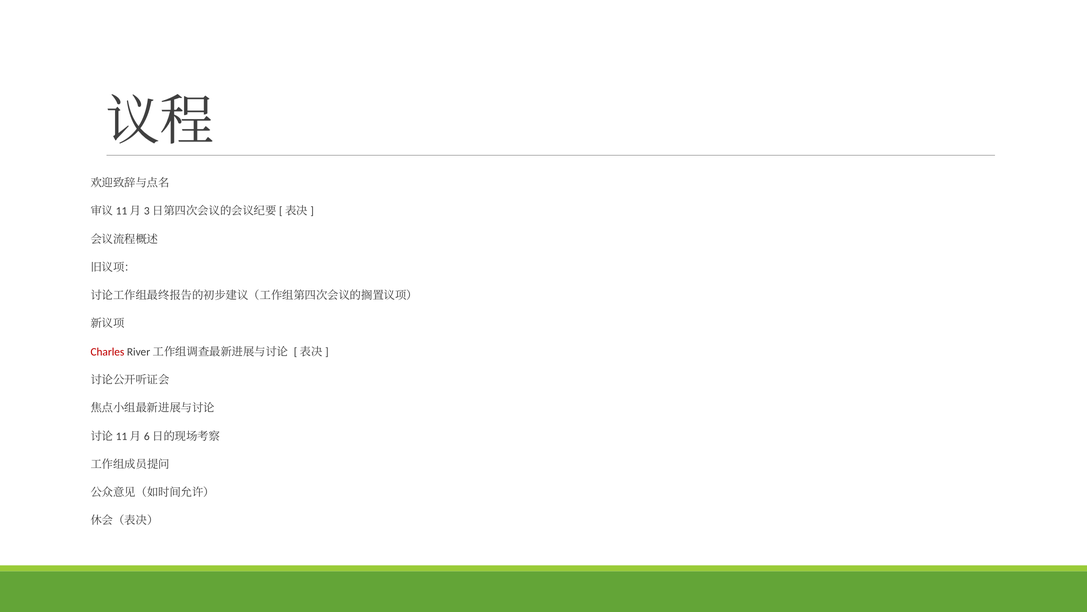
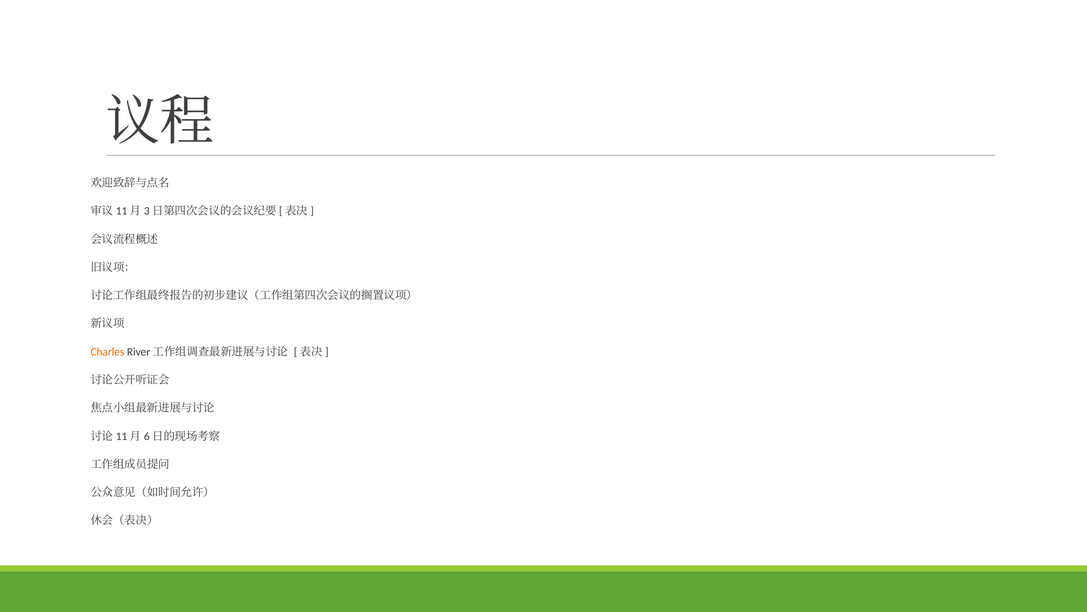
Charles colour: red -> orange
